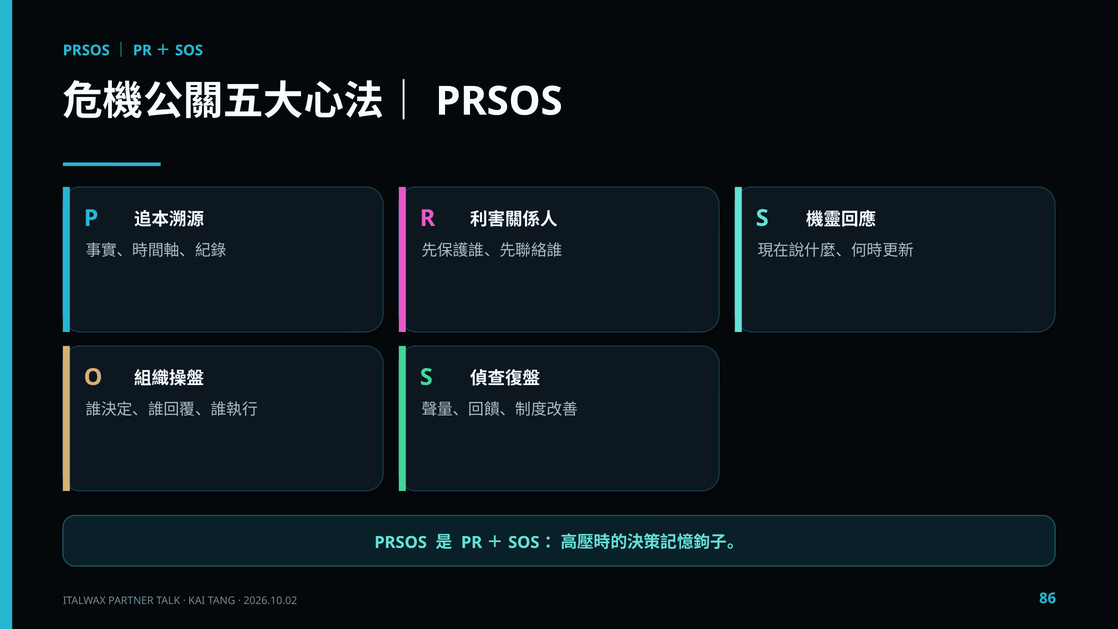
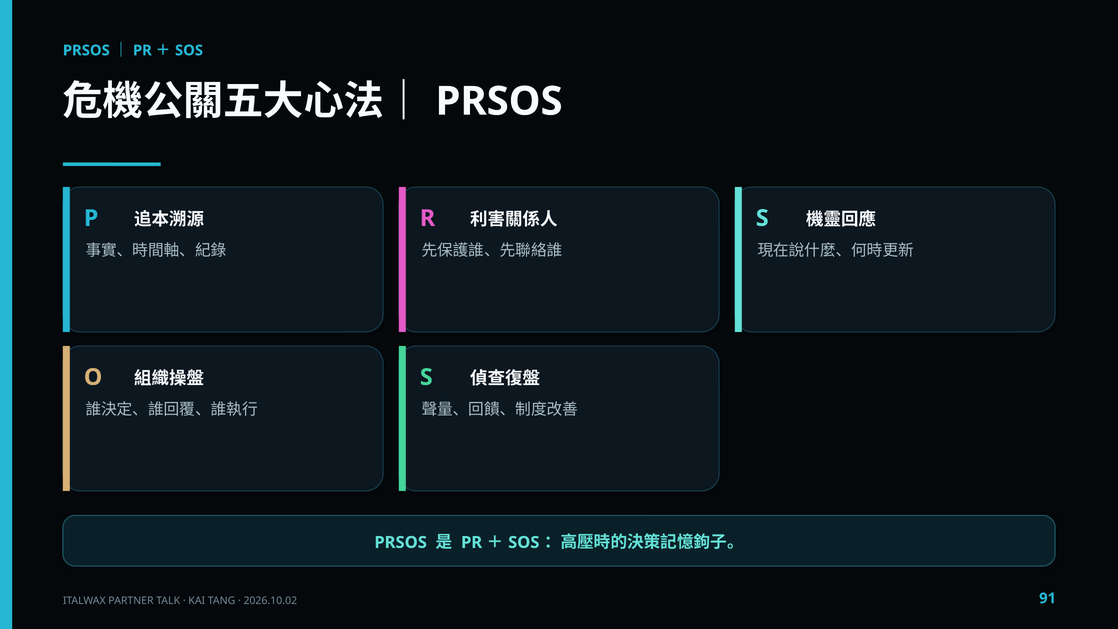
86: 86 -> 91
